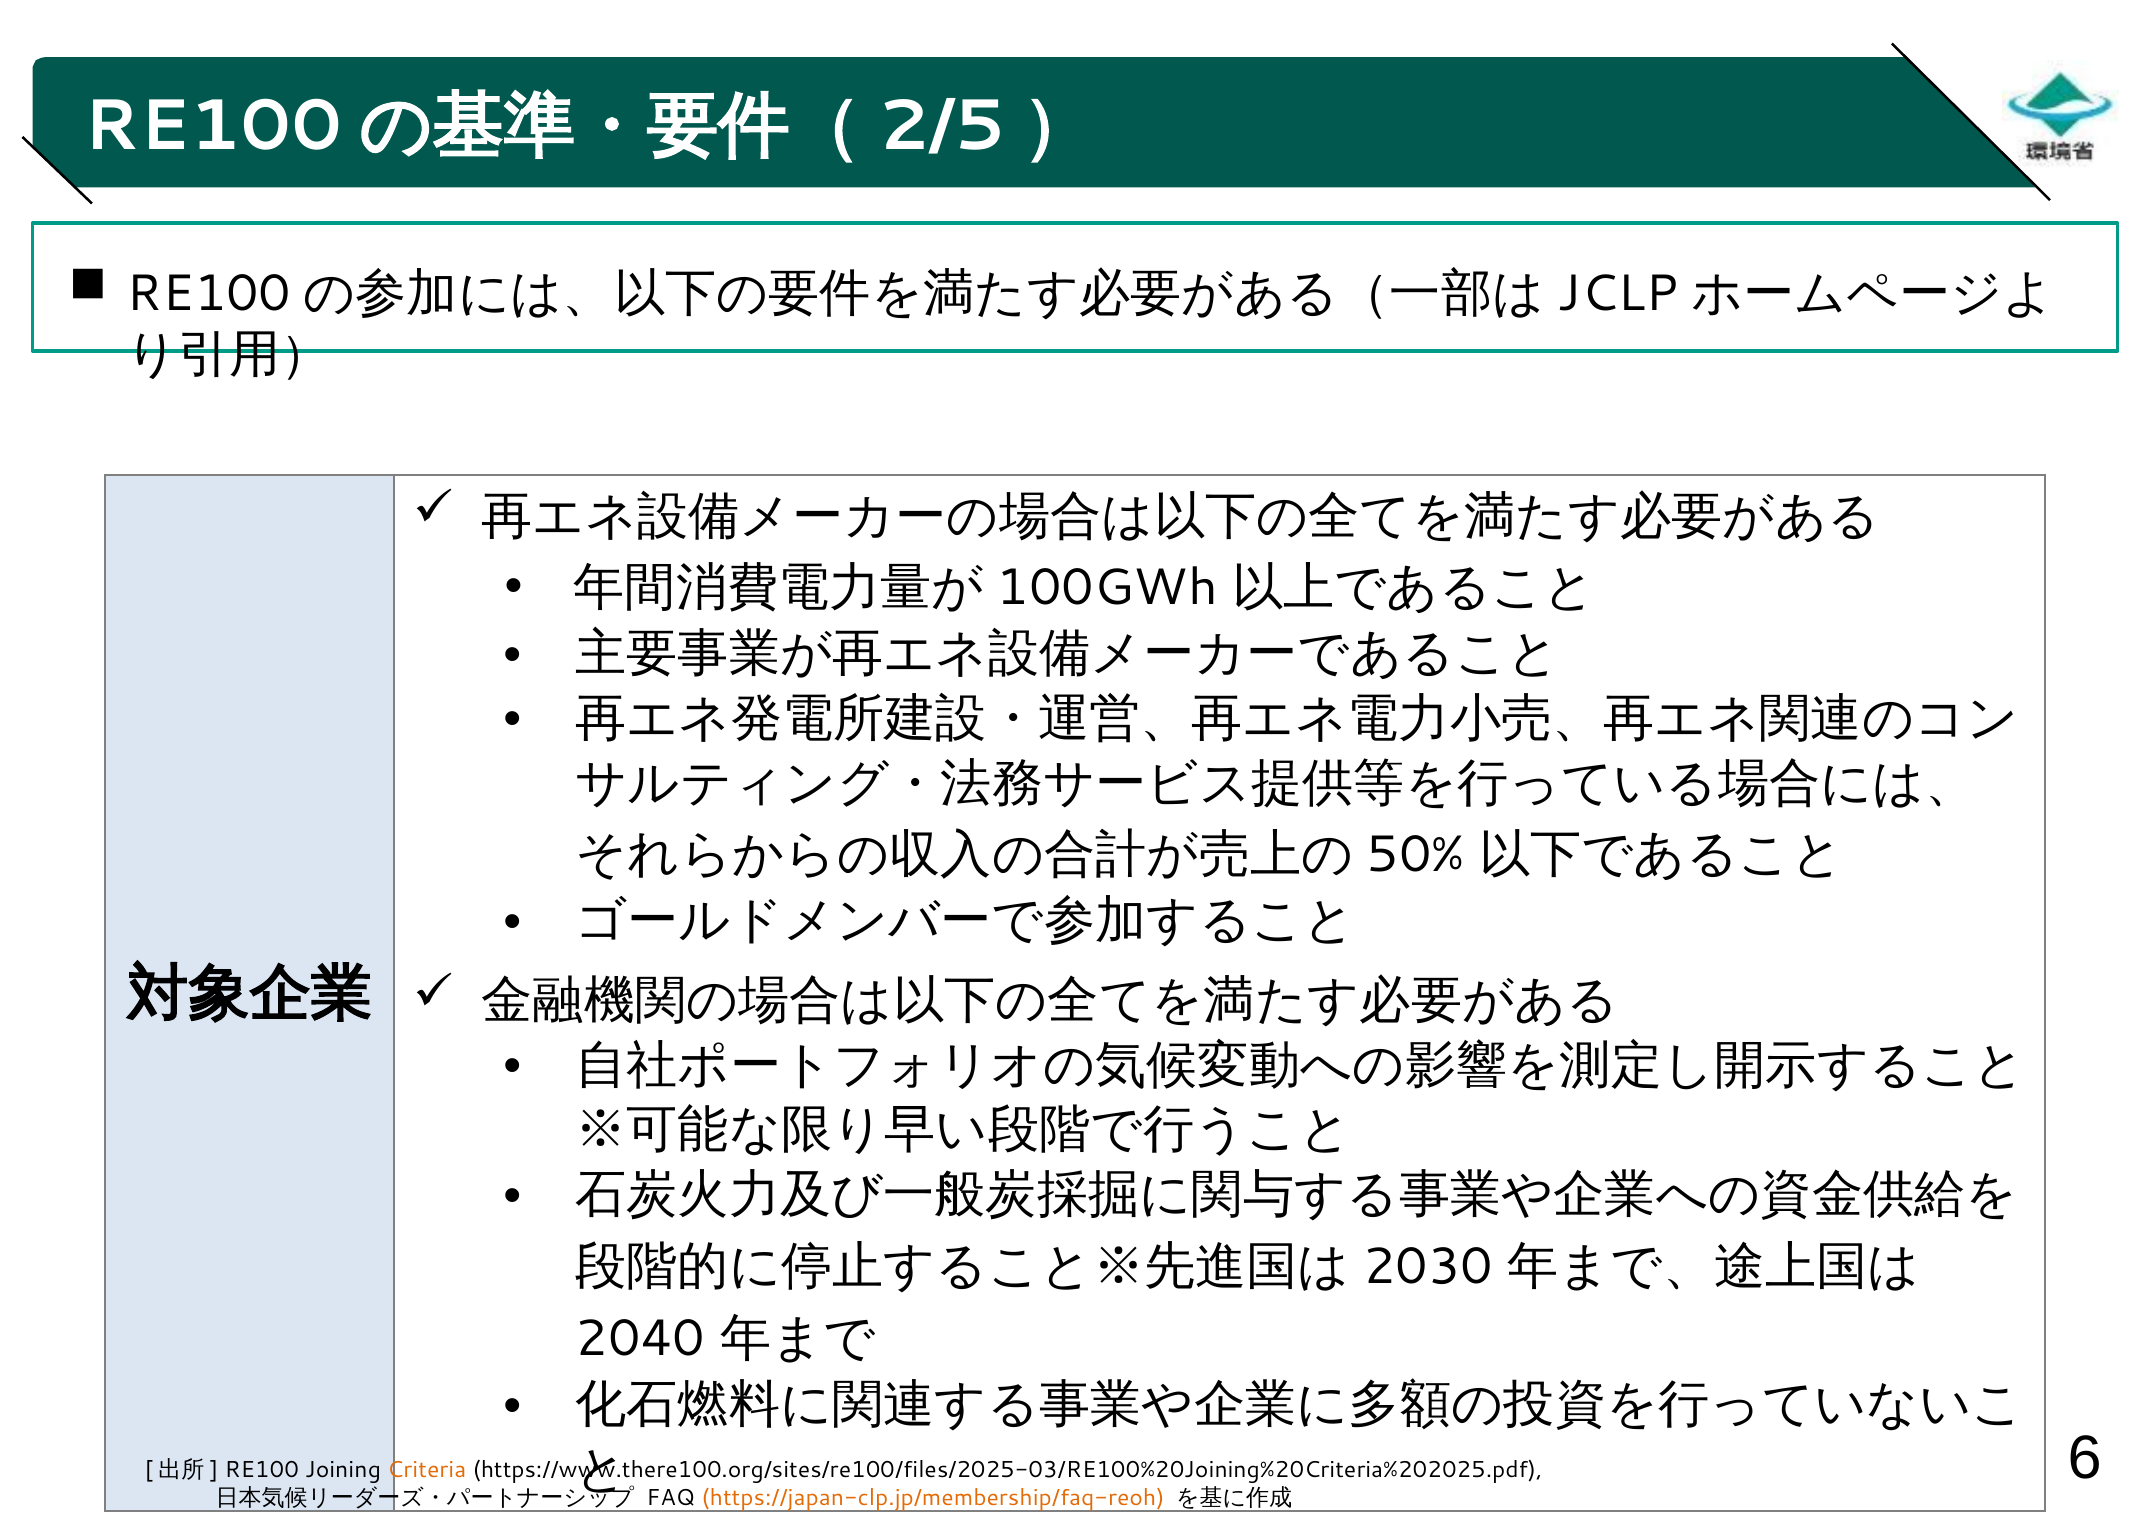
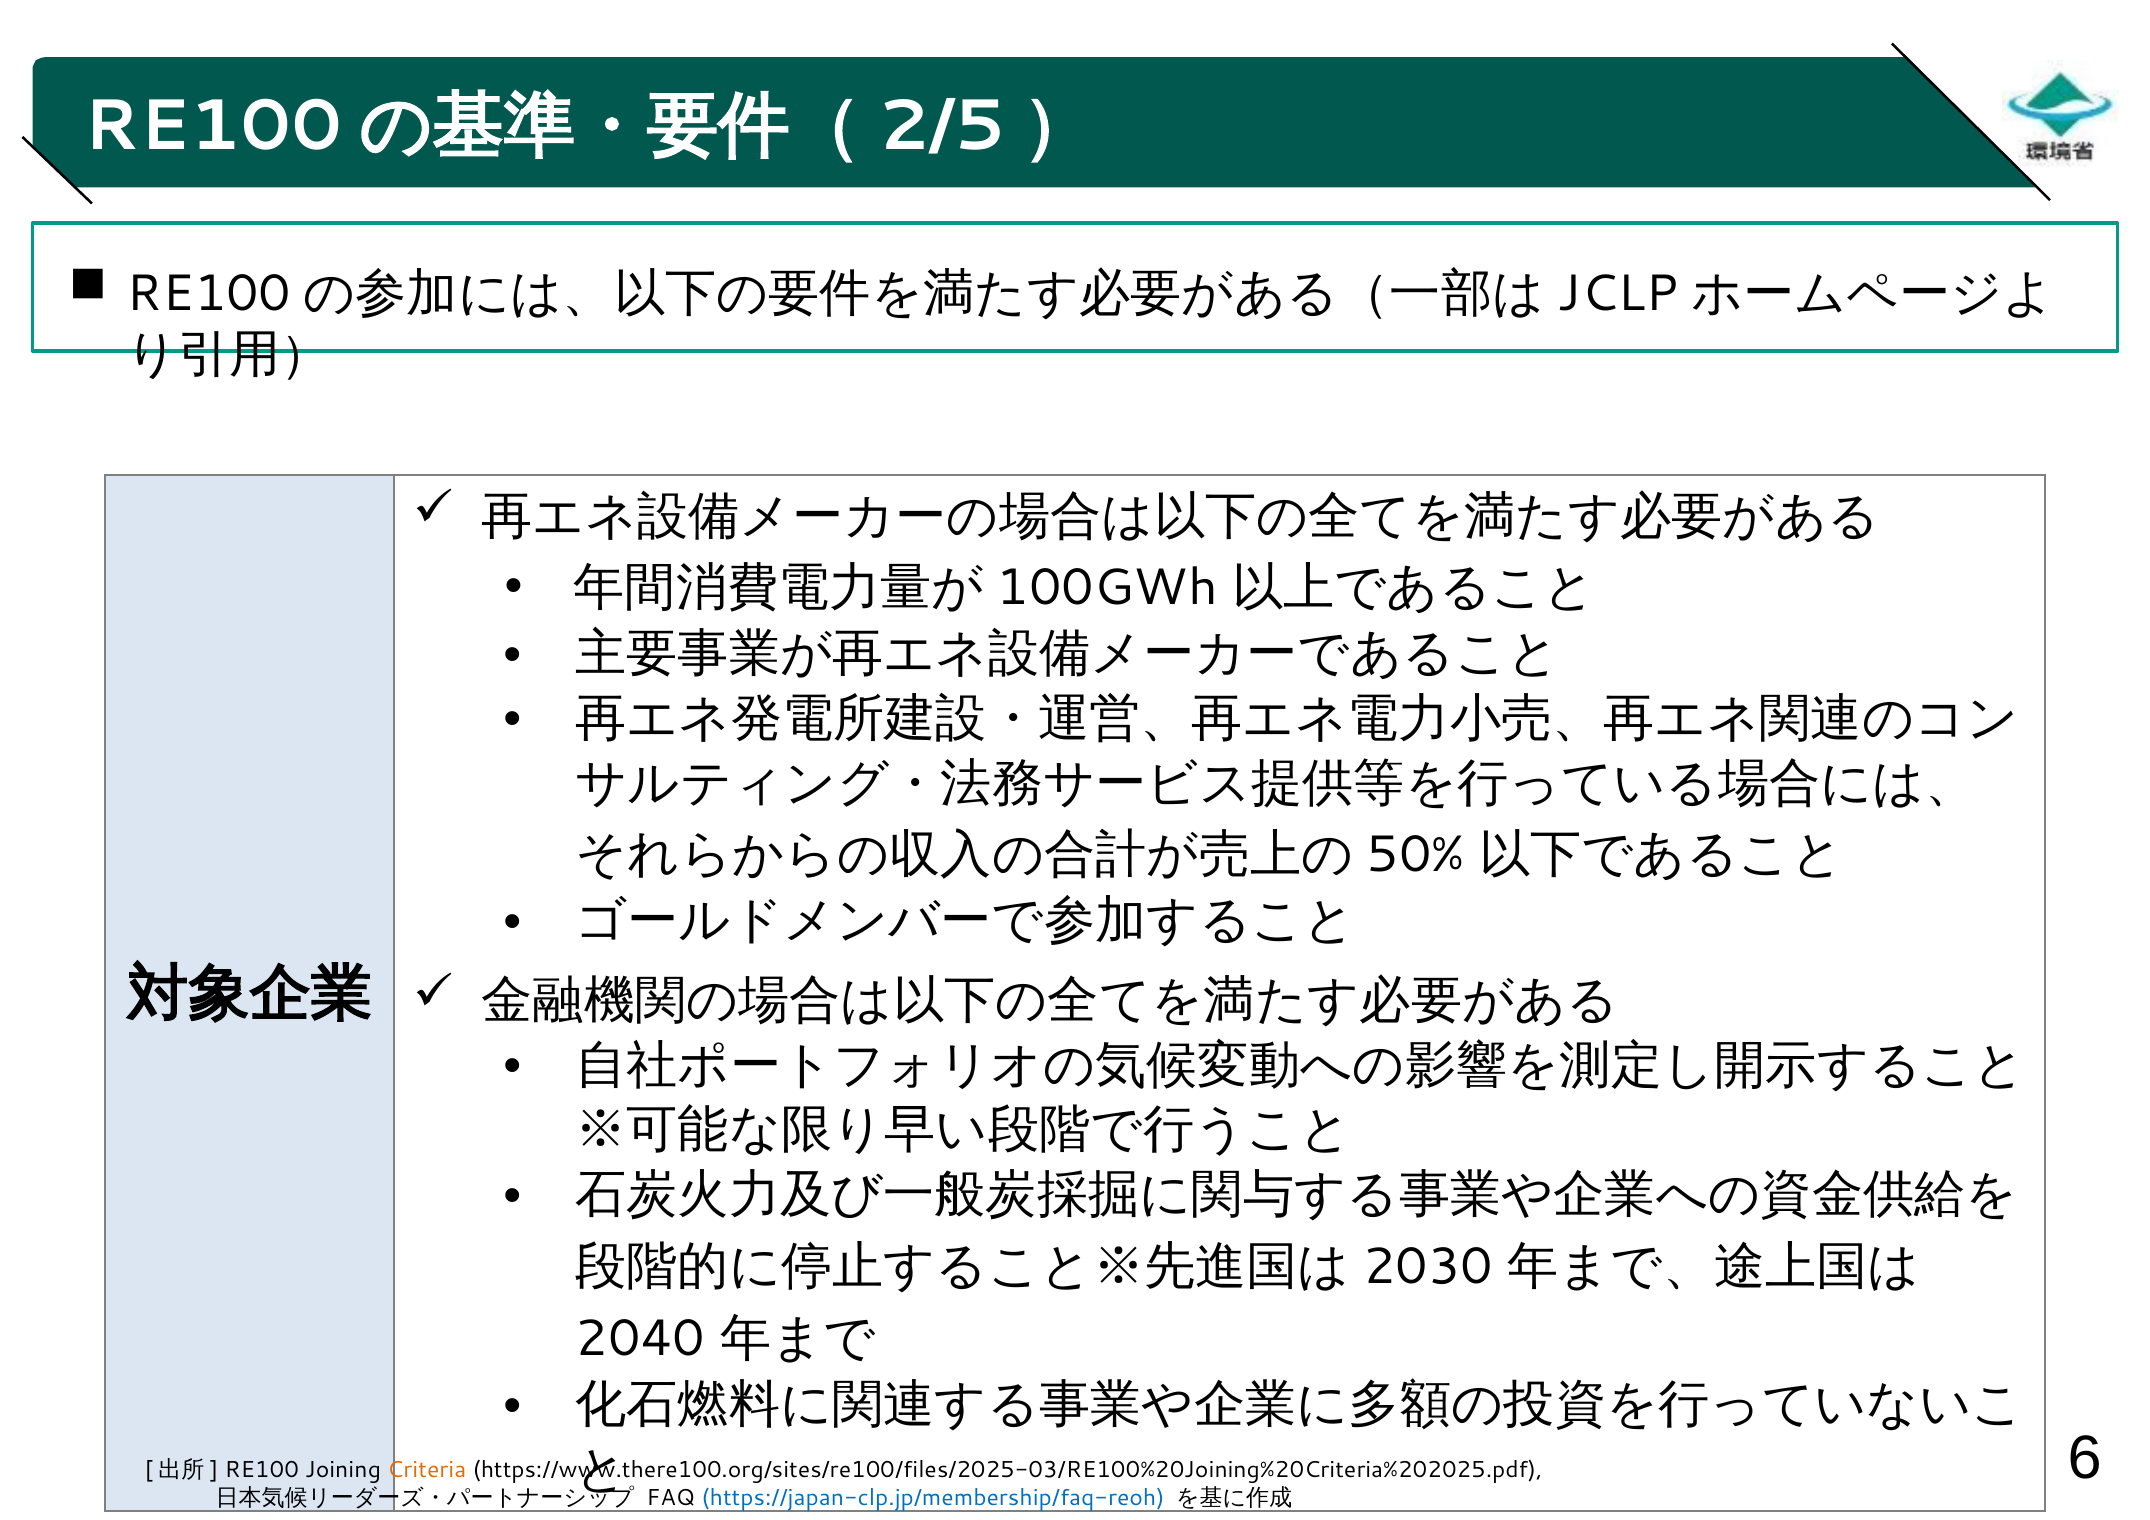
https://japan-clp.jp/membership/faq-reoh colour: orange -> blue
